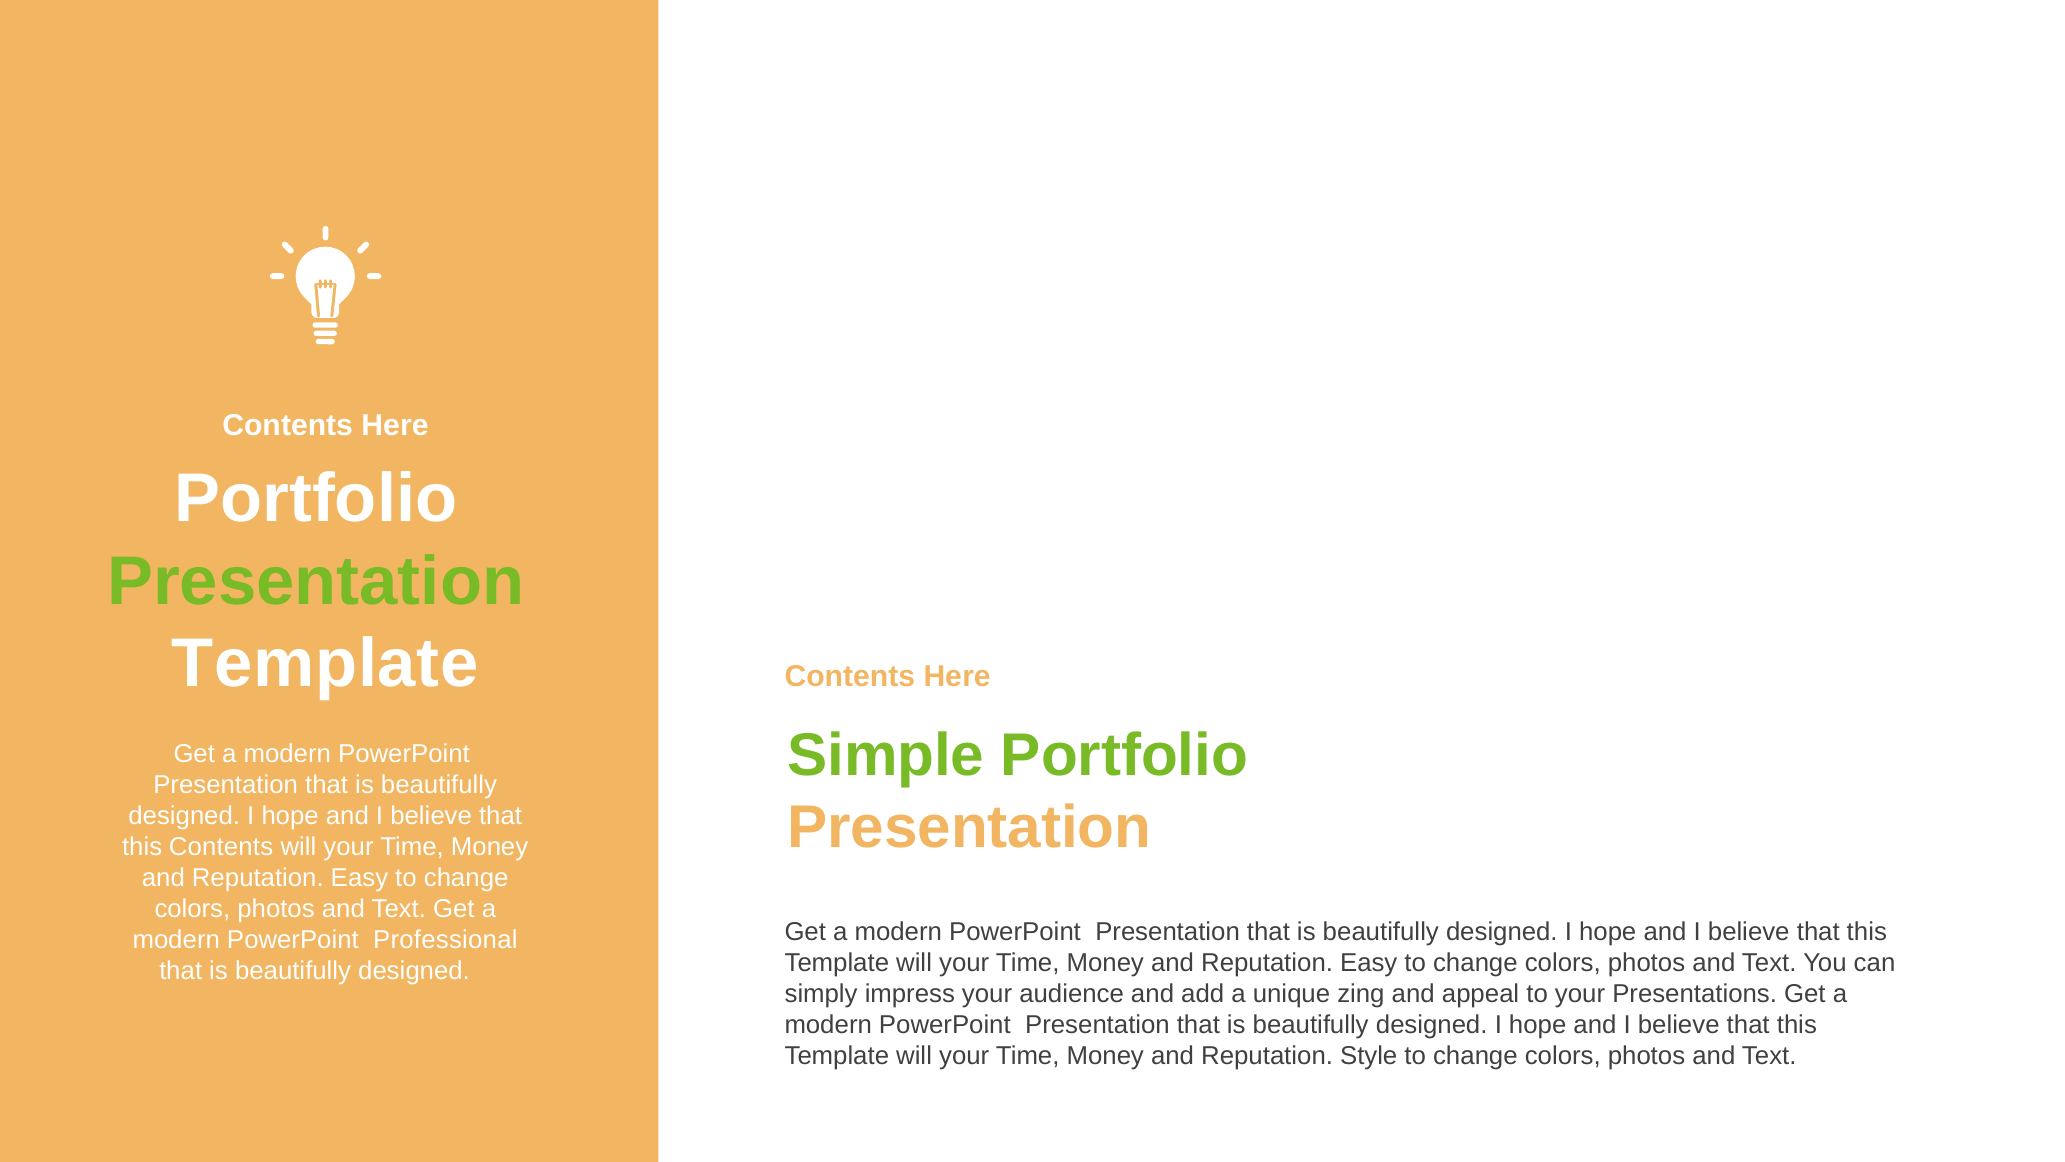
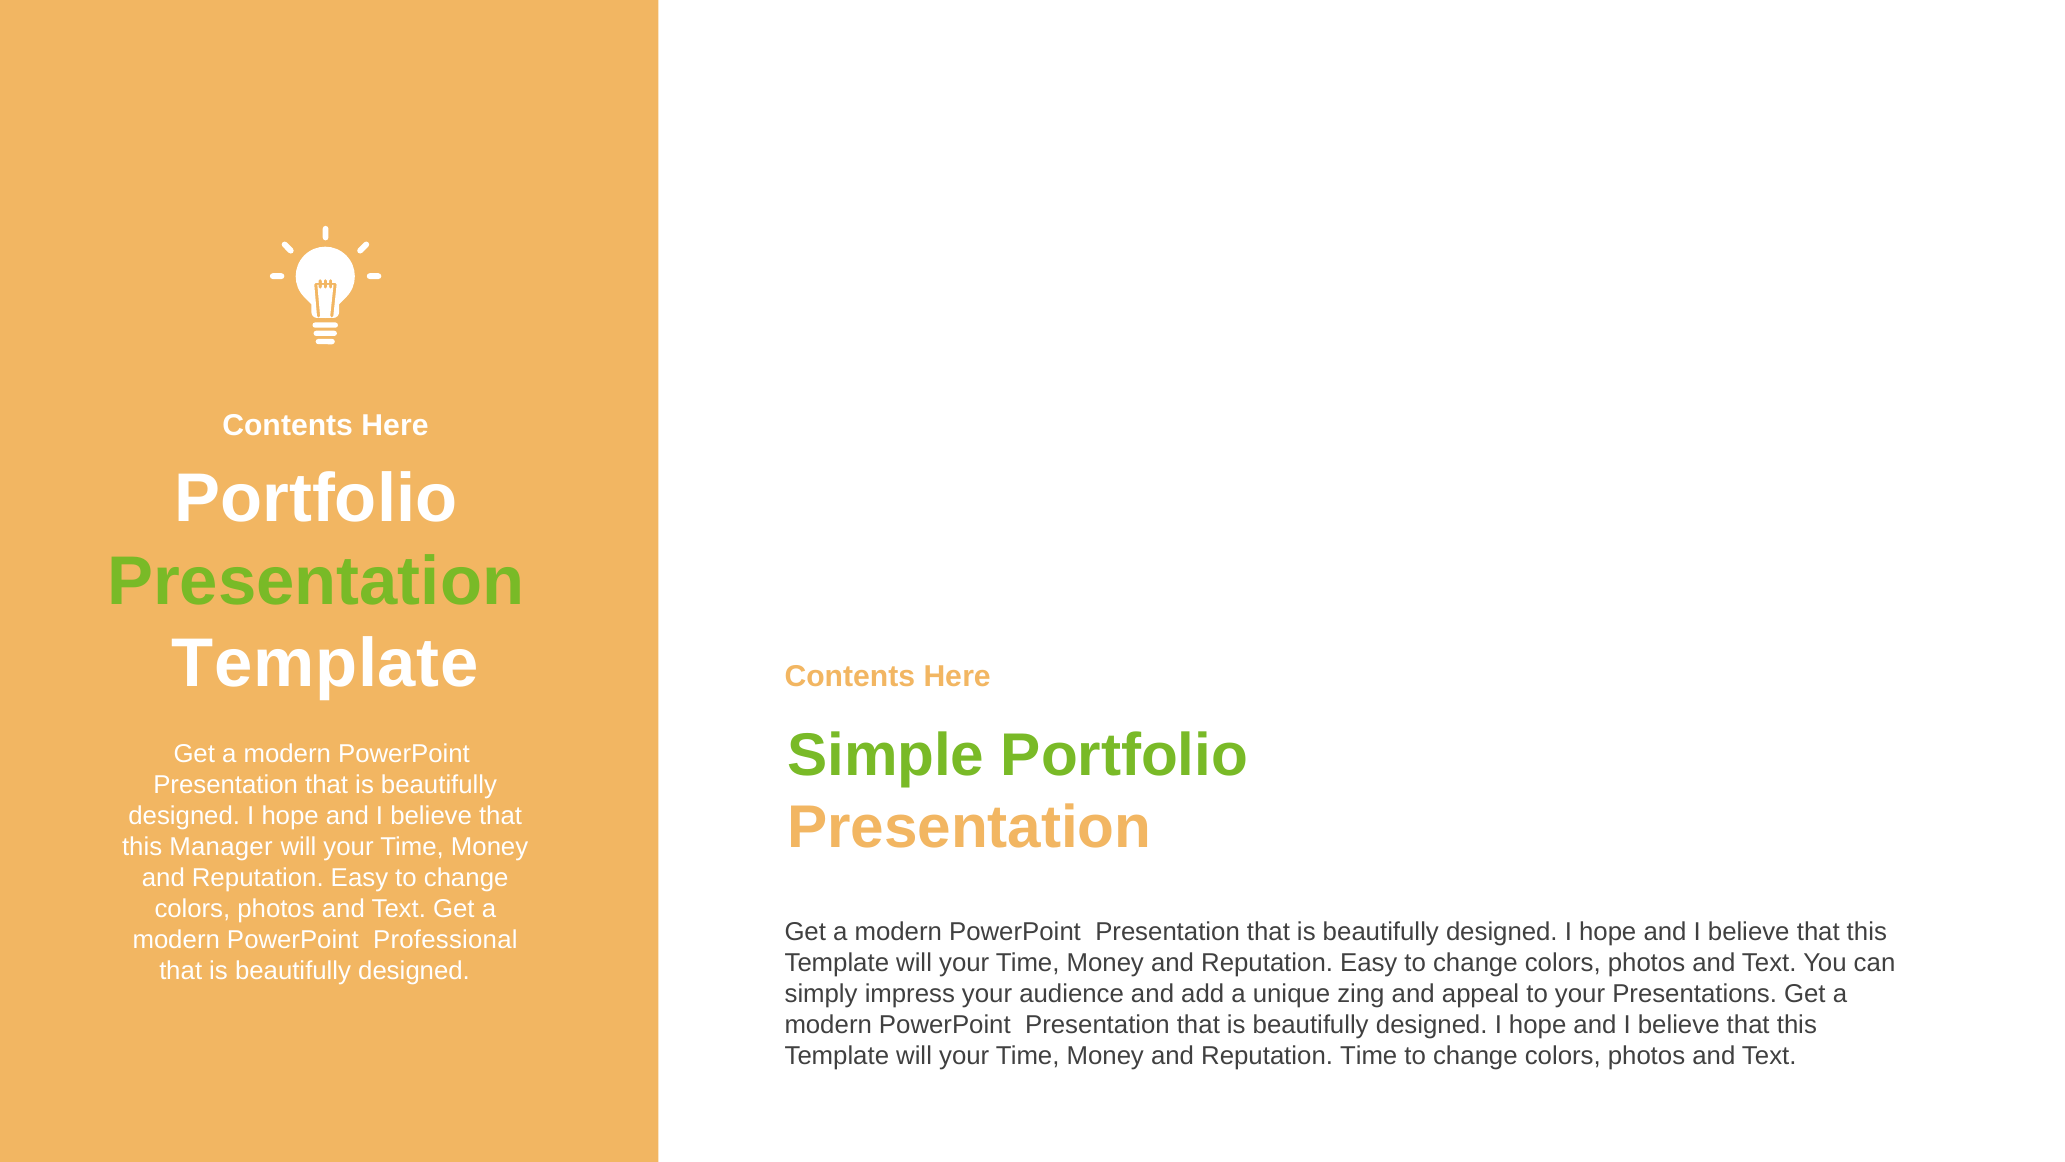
this Contents: Contents -> Manager
Reputation Style: Style -> Time
